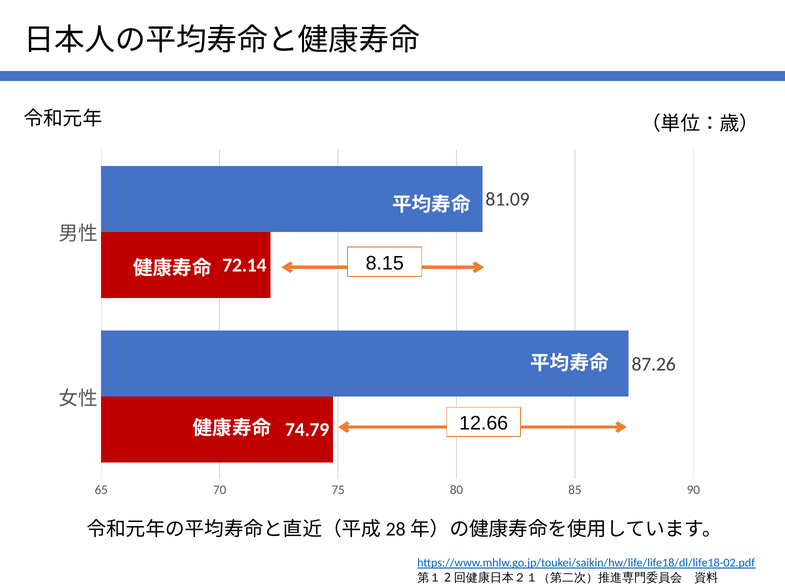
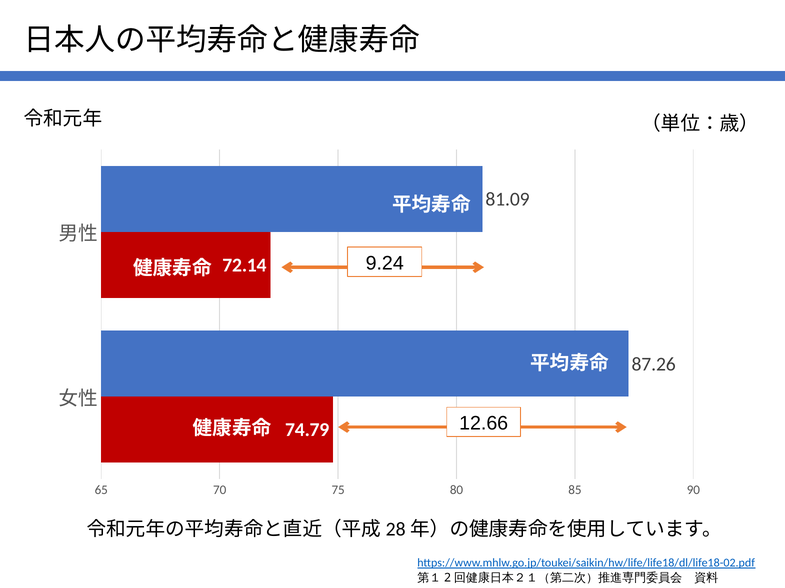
8.15: 8.15 -> 9.24
